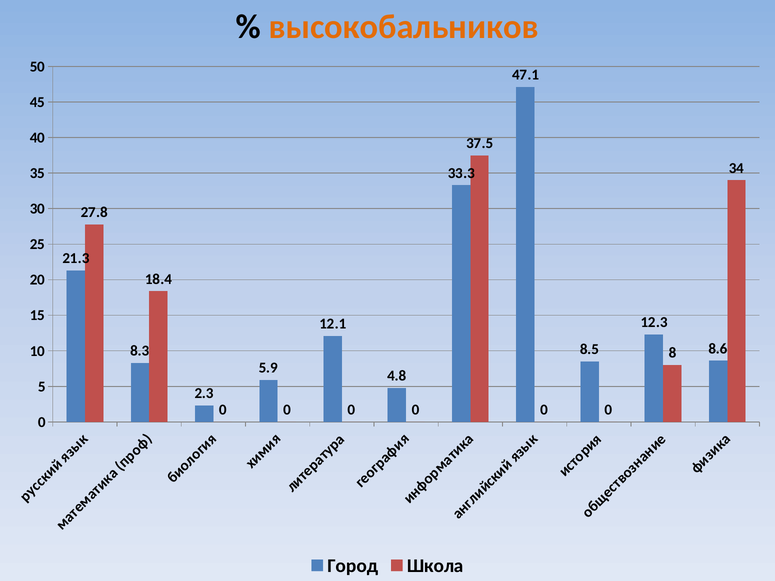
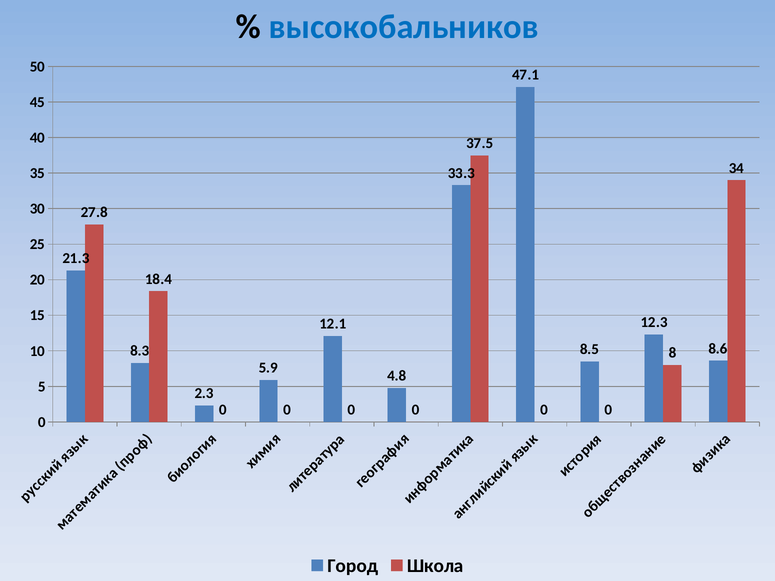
высокобальников colour: orange -> blue
